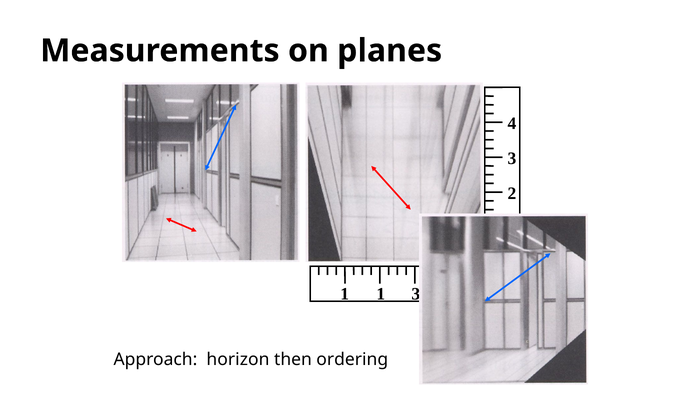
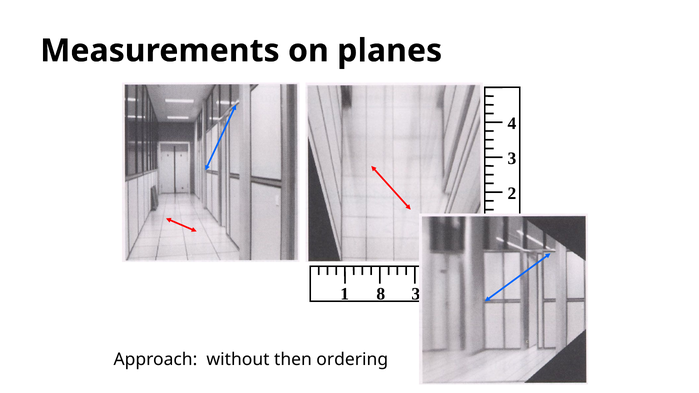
1 1: 1 -> 8
horizon: horizon -> without
